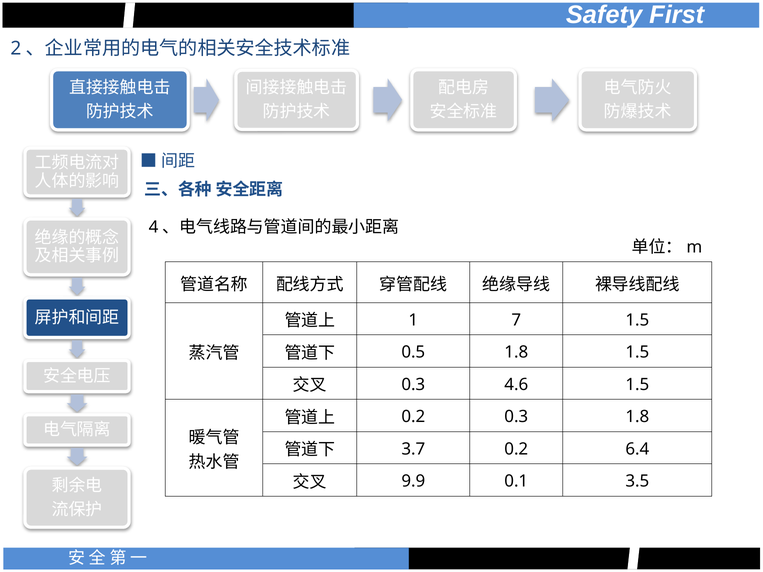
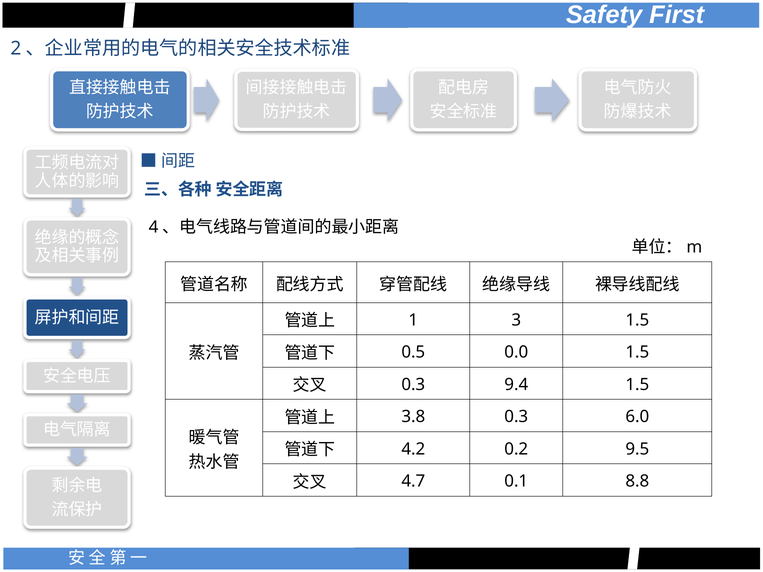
7: 7 -> 3
0.5 1.8: 1.8 -> 0.0
4.6: 4.6 -> 9.4
0.2 at (413, 417): 0.2 -> 3.8
0.3 1.8: 1.8 -> 6.0
3.7: 3.7 -> 4.2
6.4: 6.4 -> 9.5
9.9: 9.9 -> 4.7
3.5: 3.5 -> 8.8
